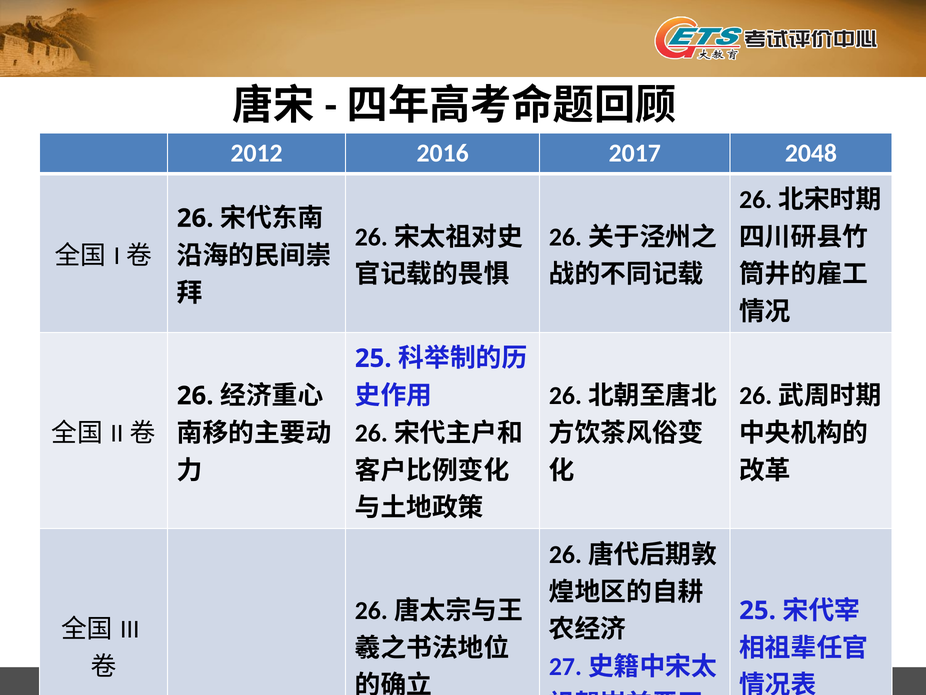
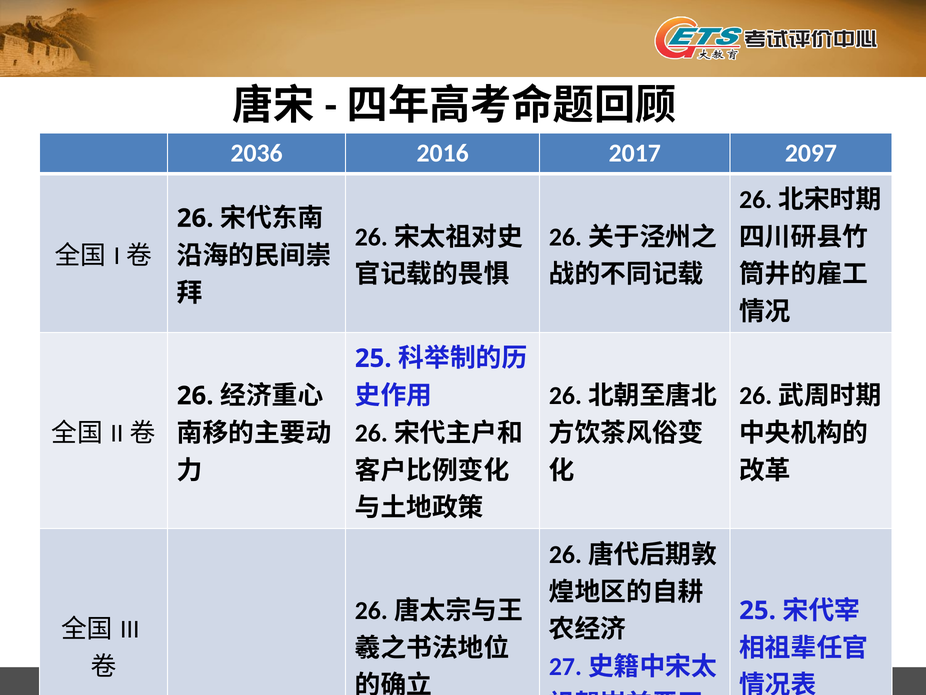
2012: 2012 -> 2036
2048: 2048 -> 2097
